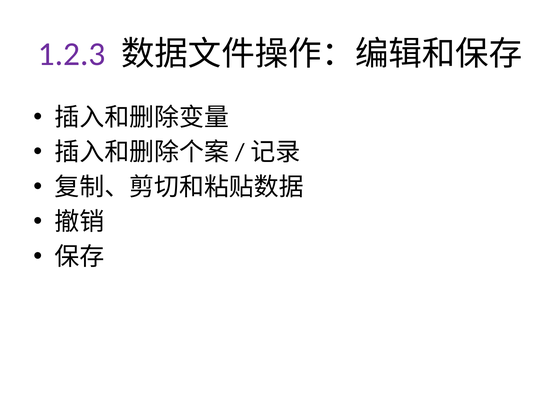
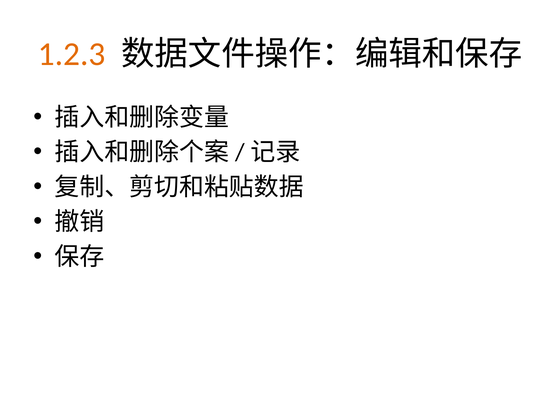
1.2.3 colour: purple -> orange
